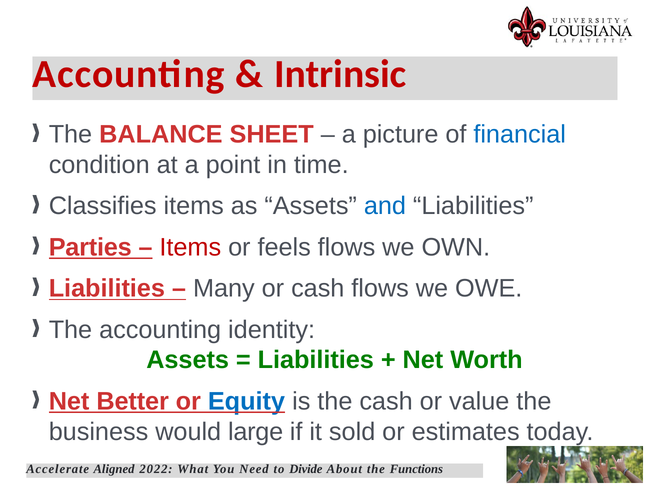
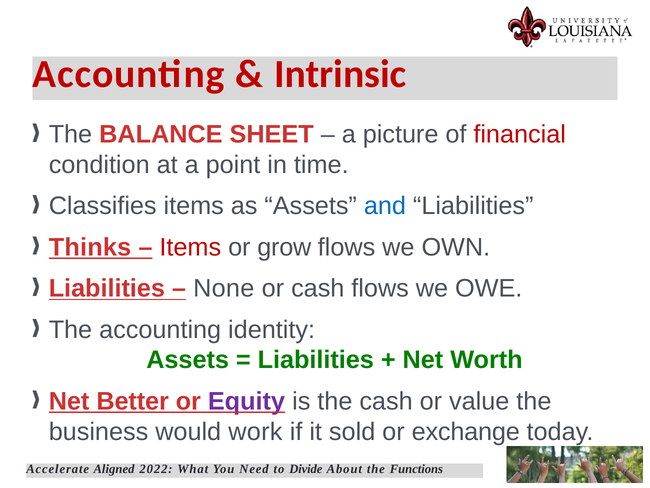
financial colour: blue -> red
Parties: Parties -> Thinks
feels: feels -> grow
Many: Many -> None
Equity colour: blue -> purple
large: large -> work
estimates: estimates -> exchange
